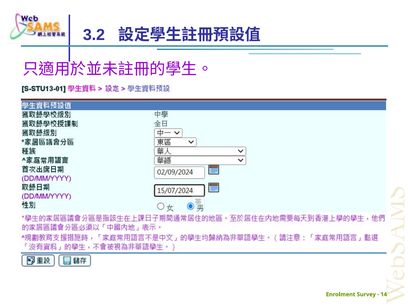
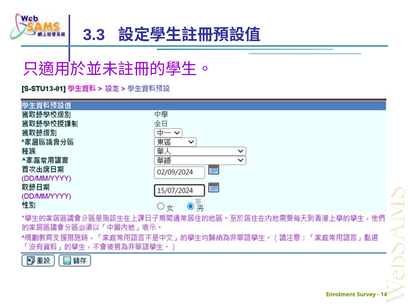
3.2: 3.2 -> 3.3
